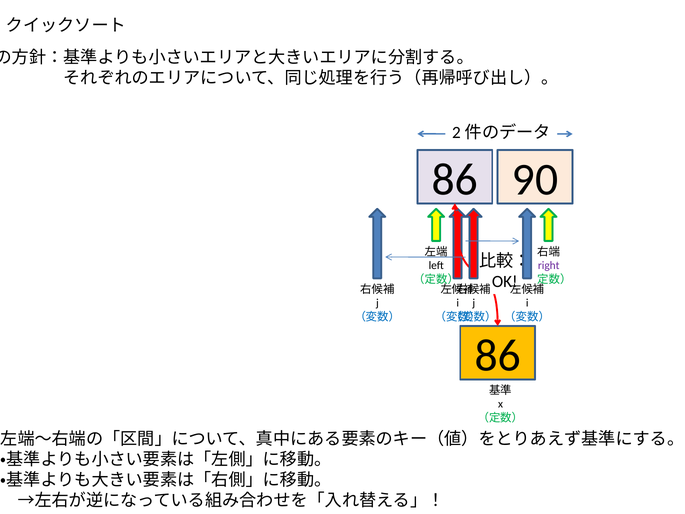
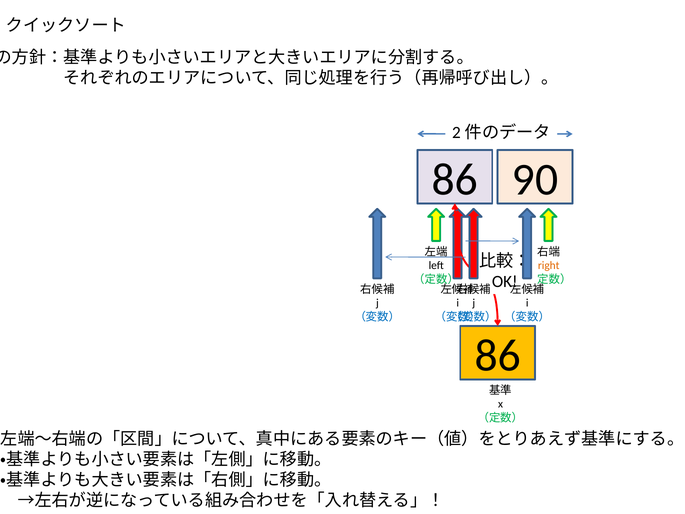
right colour: purple -> orange
